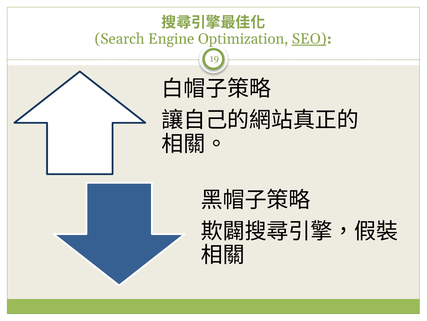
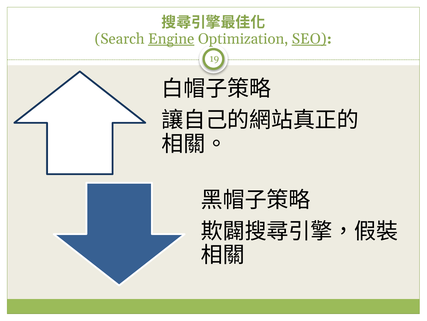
Engine underline: none -> present
